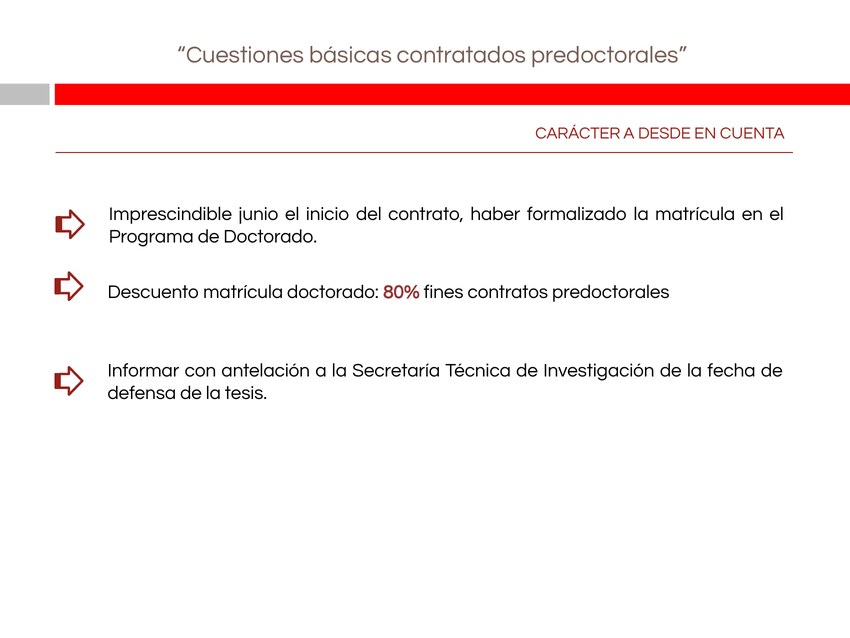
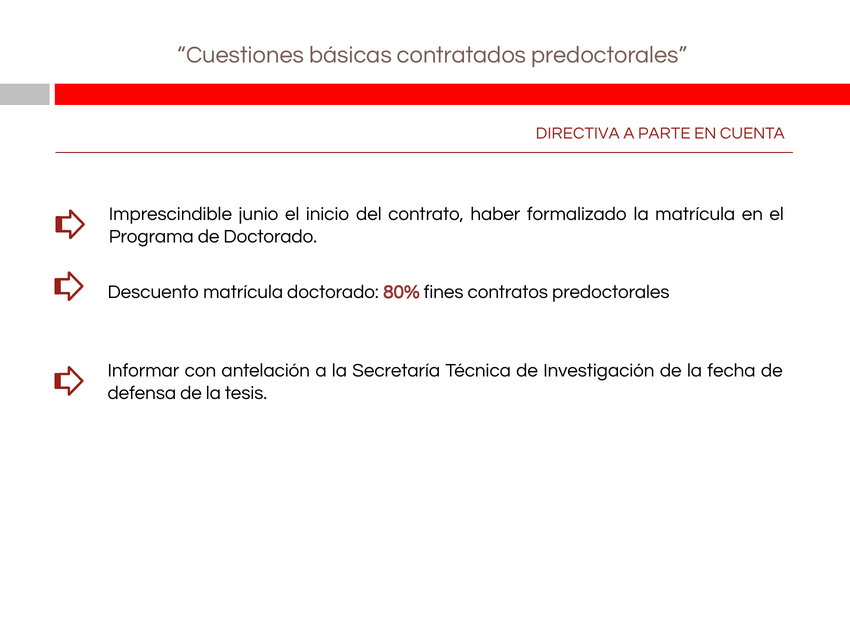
CARÁCTER: CARÁCTER -> DIRECTIVA
DESDE: DESDE -> PARTE
